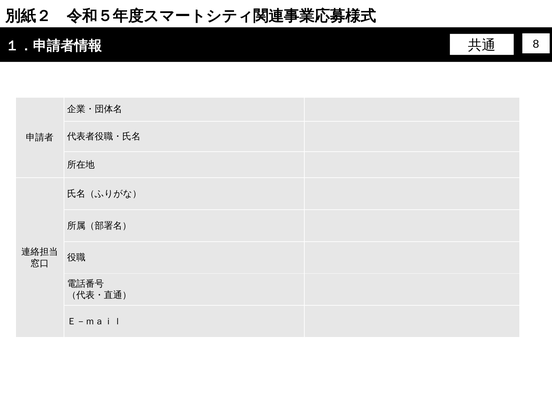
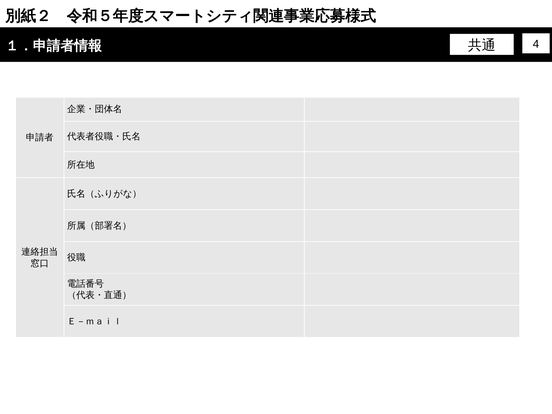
8: 8 -> 4
